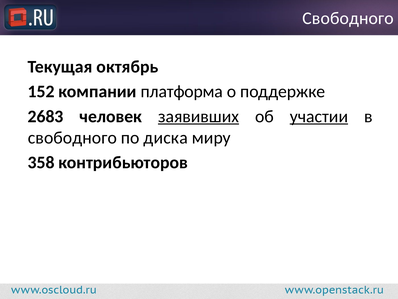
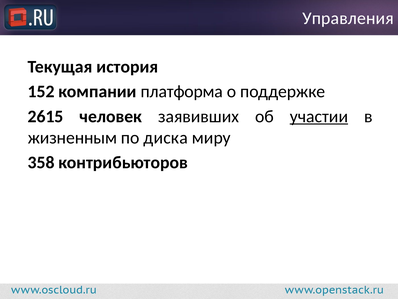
Свободного at (348, 18): Свободного -> Управления
октябрь: октябрь -> история
2683: 2683 -> 2615
заявивших underline: present -> none
свободного at (72, 137): свободного -> жизненным
